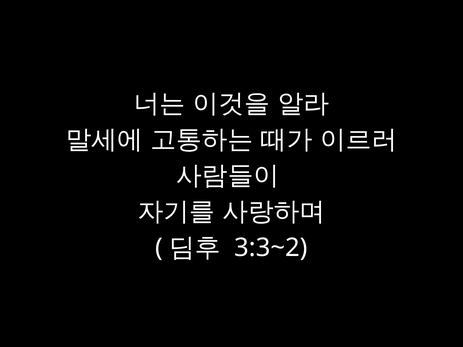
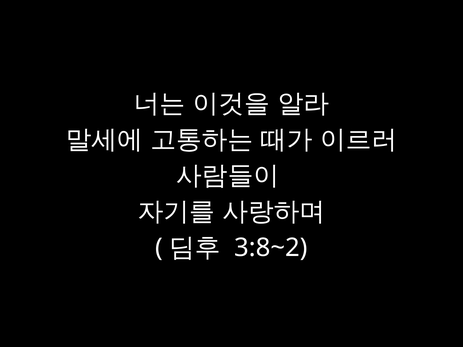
3:3~2: 3:3~2 -> 3:8~2
